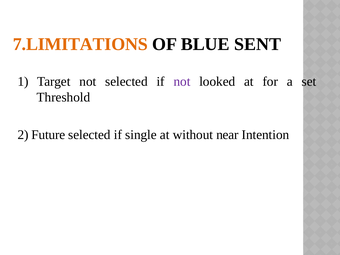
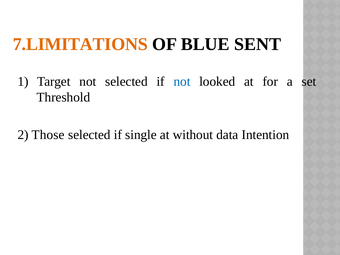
not at (182, 81) colour: purple -> blue
Future: Future -> Those
near: near -> data
